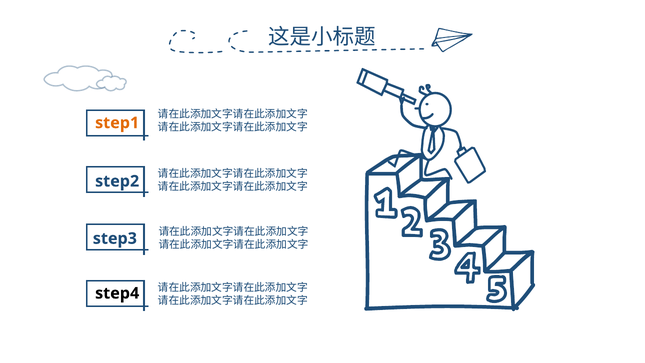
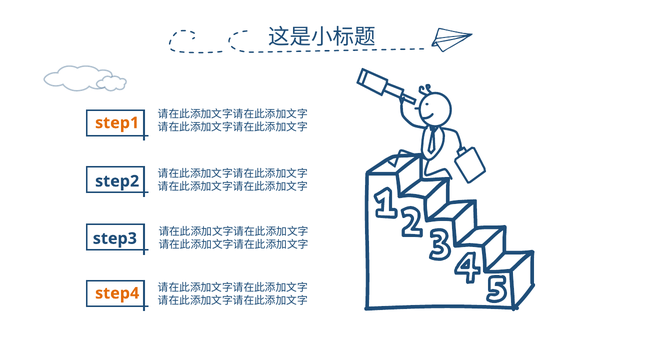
step4 colour: black -> orange
